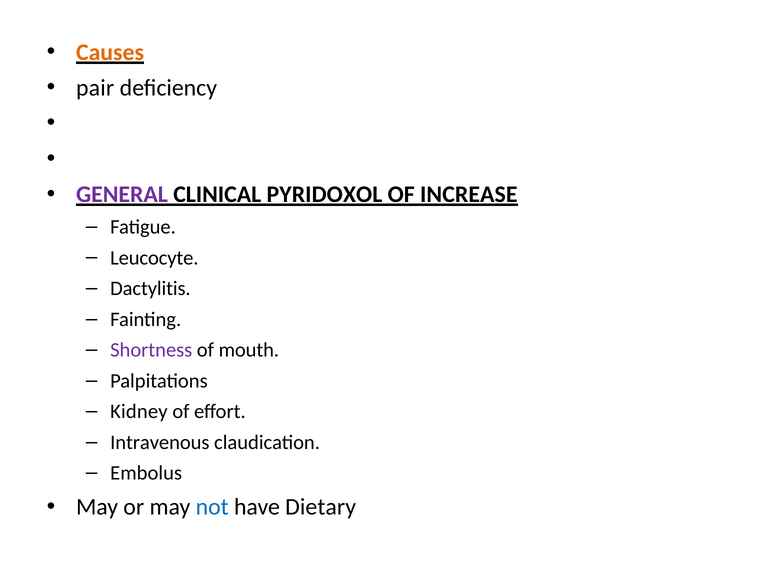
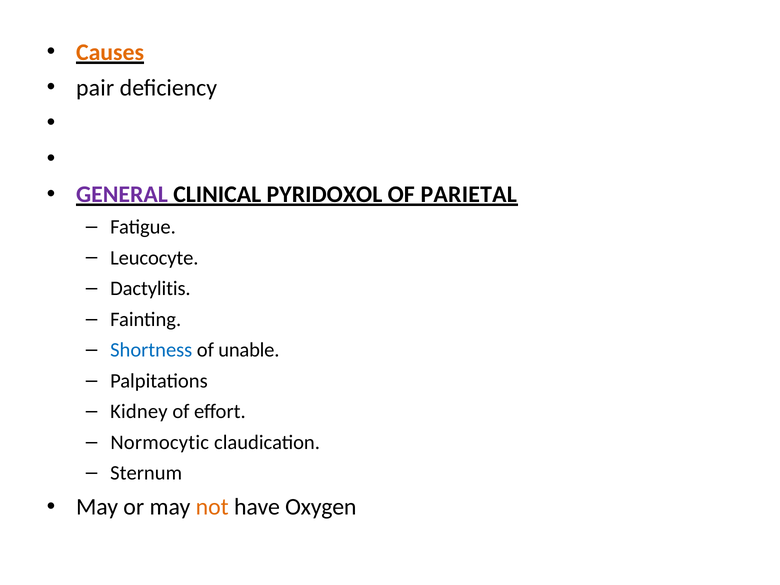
INCREASE: INCREASE -> PARIETAL
Shortness colour: purple -> blue
mouth: mouth -> unable
Intravenous: Intravenous -> Normocytic
Embolus: Embolus -> Sternum
not colour: blue -> orange
Dietary: Dietary -> Oxygen
